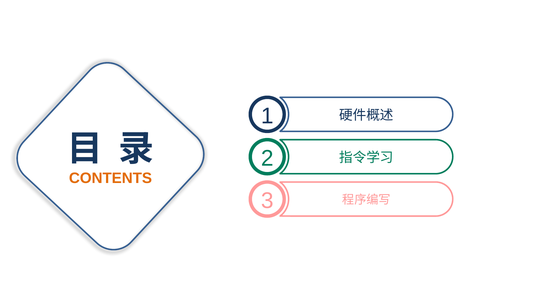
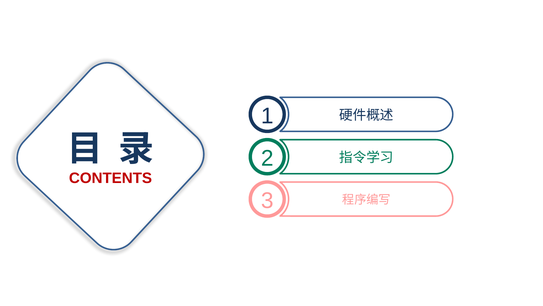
CONTENTS colour: orange -> red
